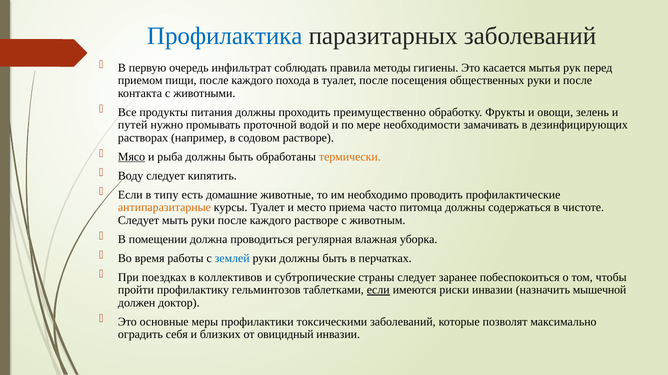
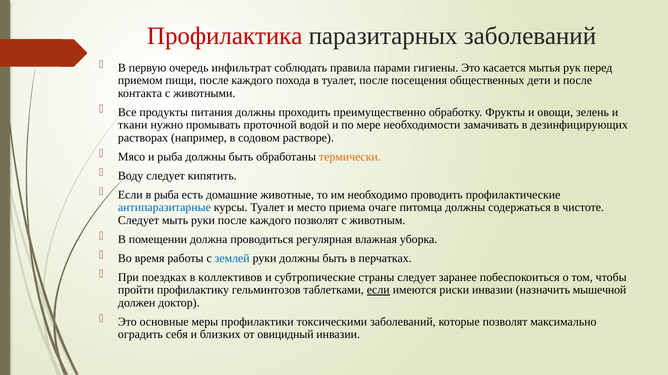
Профилактика colour: blue -> red
методы: методы -> парами
общественных руки: руки -> дети
путей: путей -> ткани
Мясо underline: present -> none
в типу: типу -> рыба
антипаразитарные colour: orange -> blue
часто: часто -> очаге
каждого растворе: растворе -> позволят
